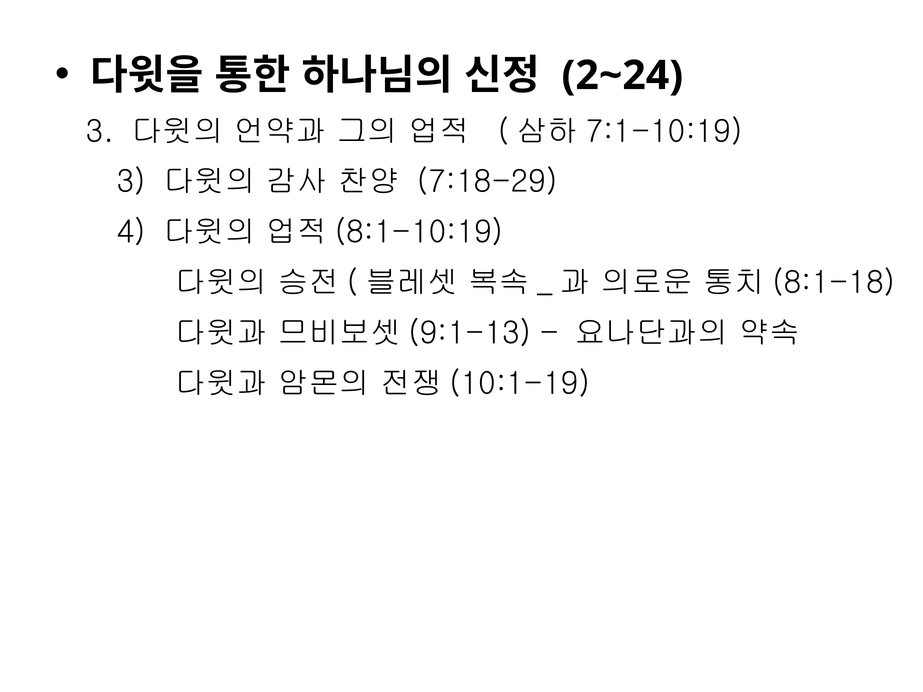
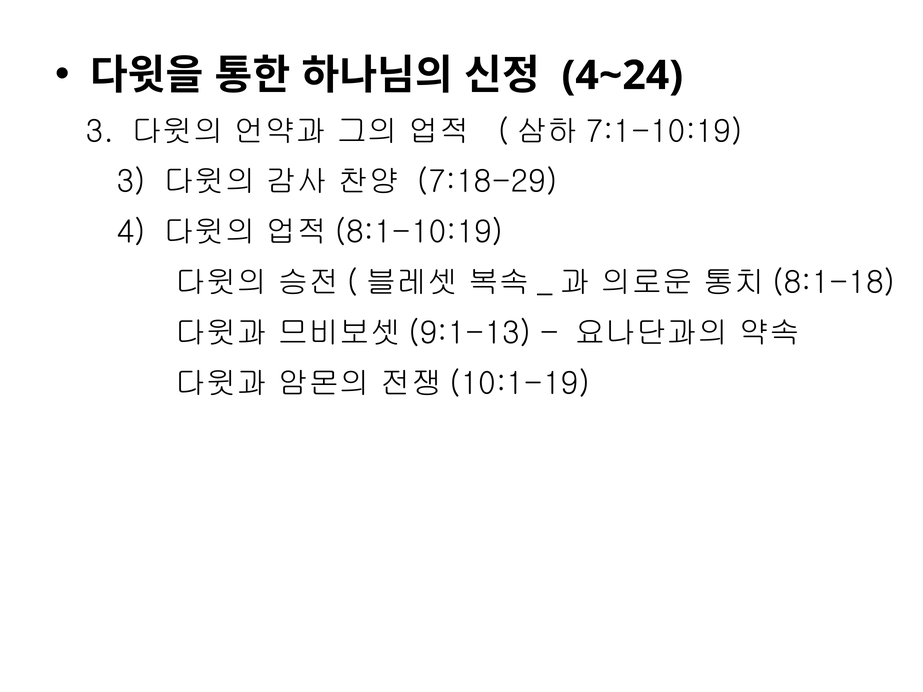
2~24: 2~24 -> 4~24
